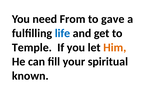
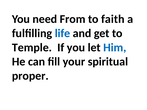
gave: gave -> faith
Him colour: orange -> blue
known: known -> proper
